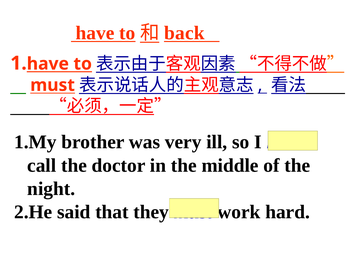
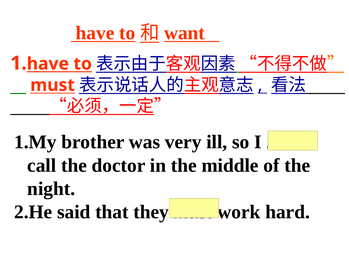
back: back -> want
